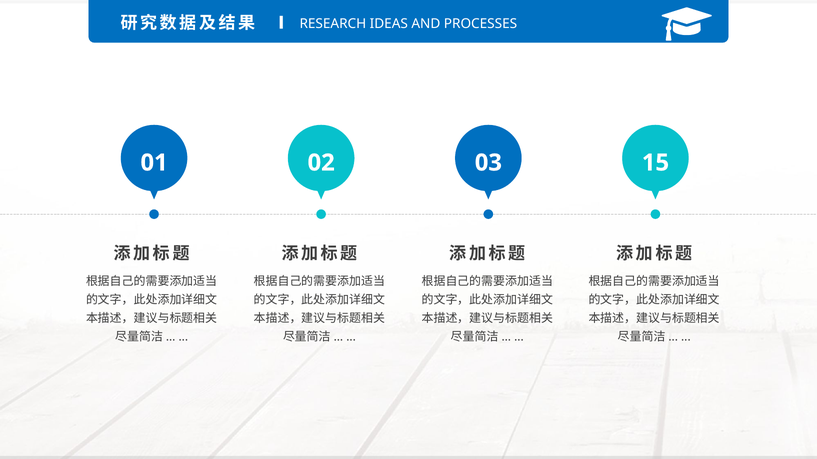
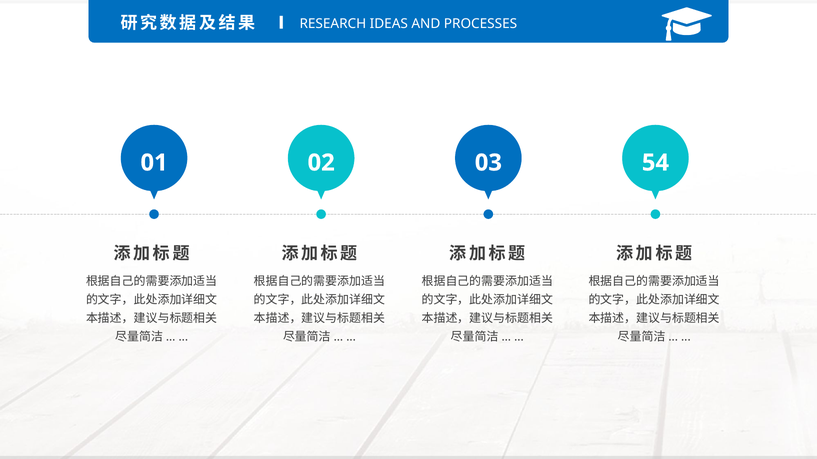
15: 15 -> 54
